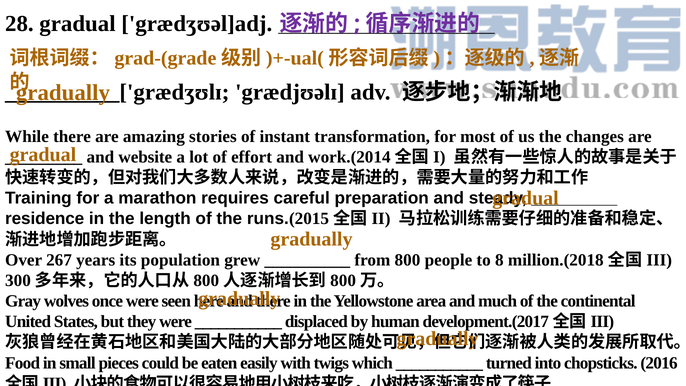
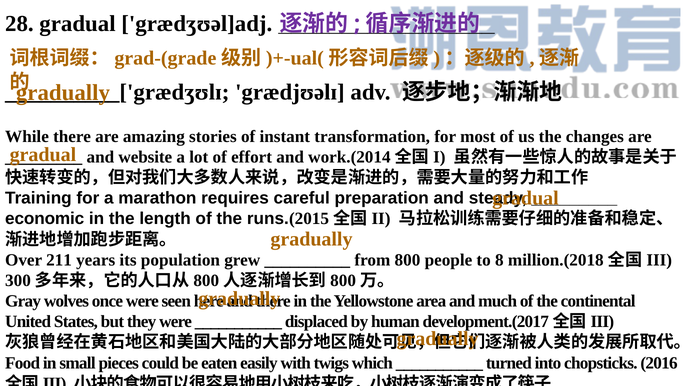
residence: residence -> economic
267: 267 -> 211
